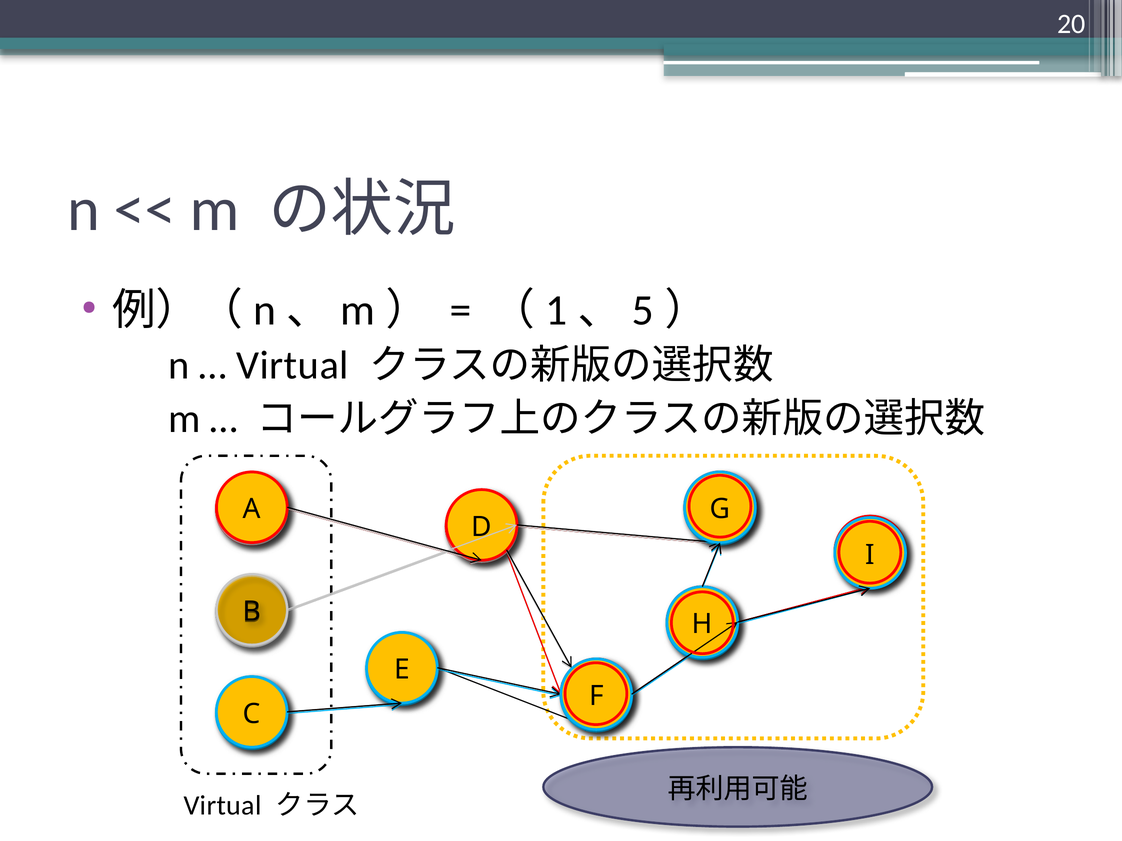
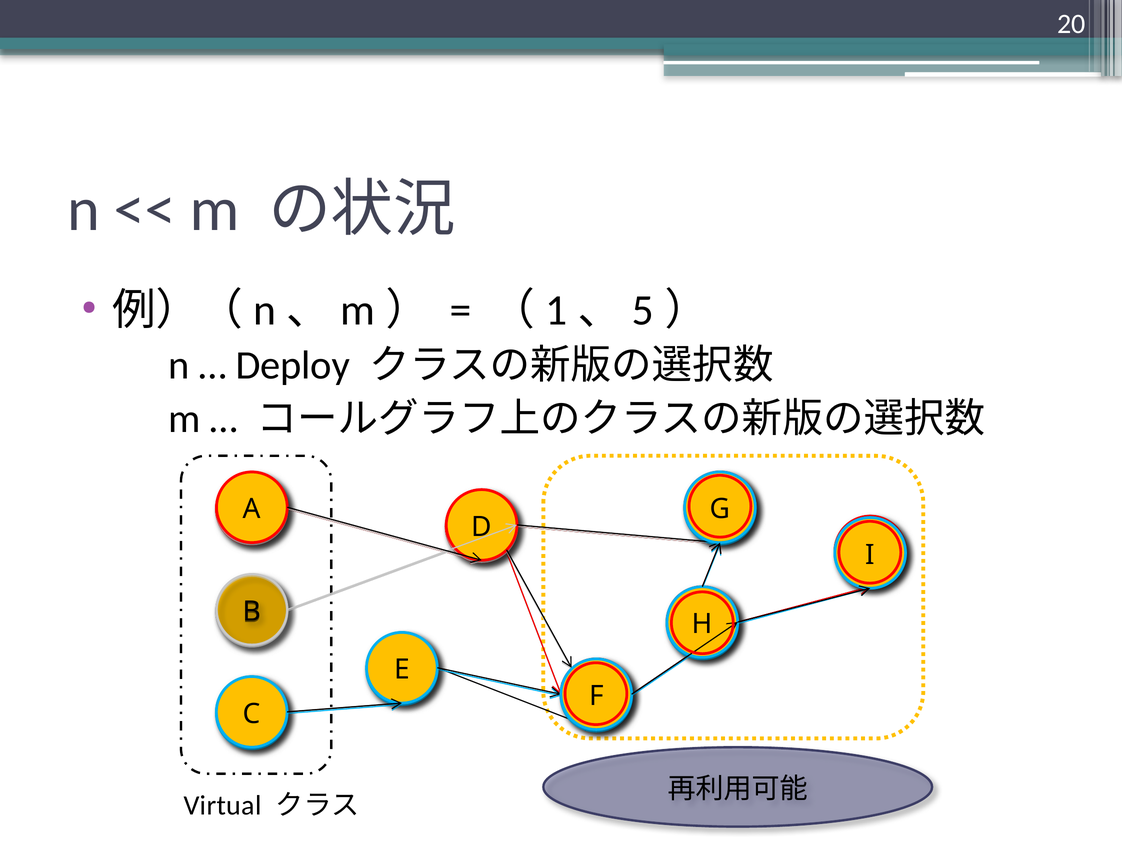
Virtual at (292, 366): Virtual -> Deploy
